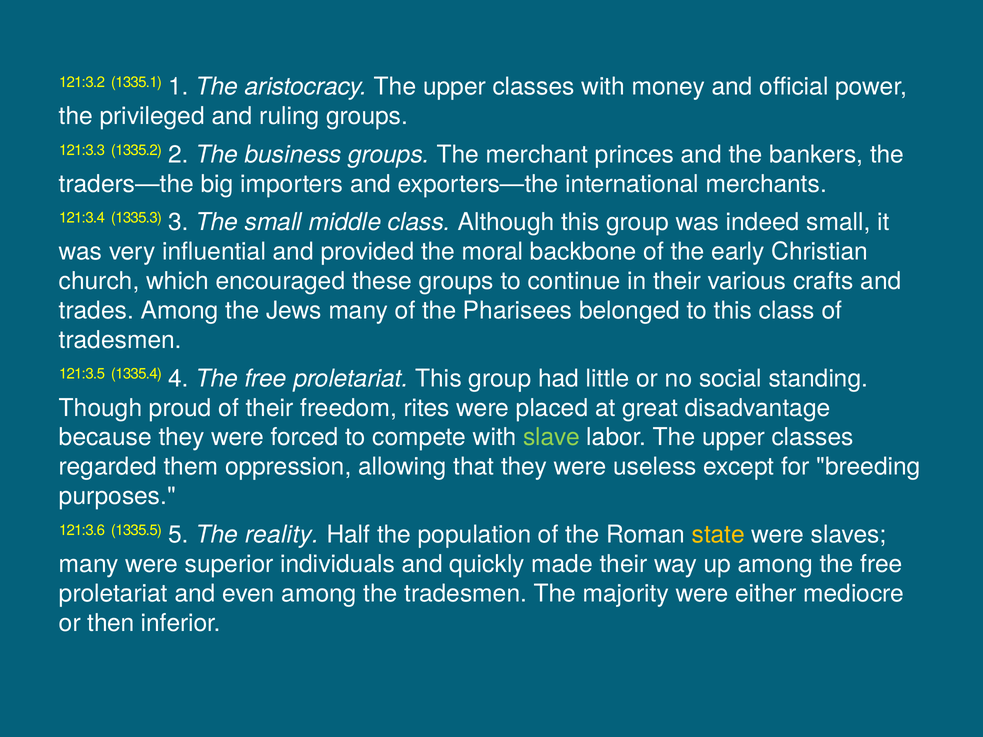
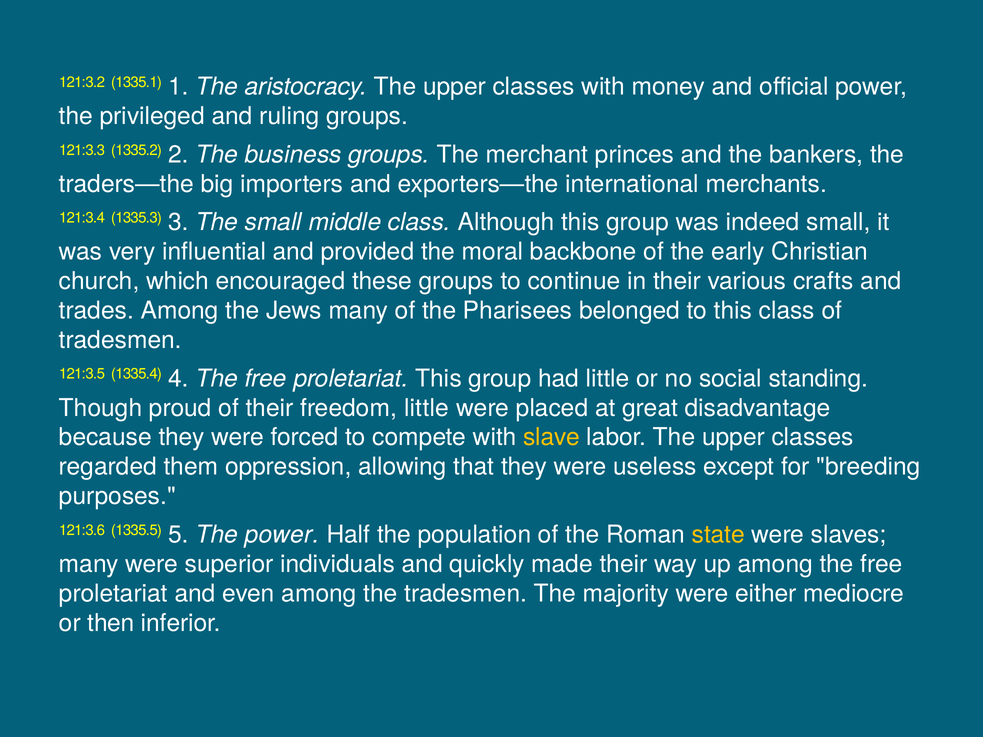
freedom rites: rites -> little
slave colour: light green -> yellow
The reality: reality -> power
